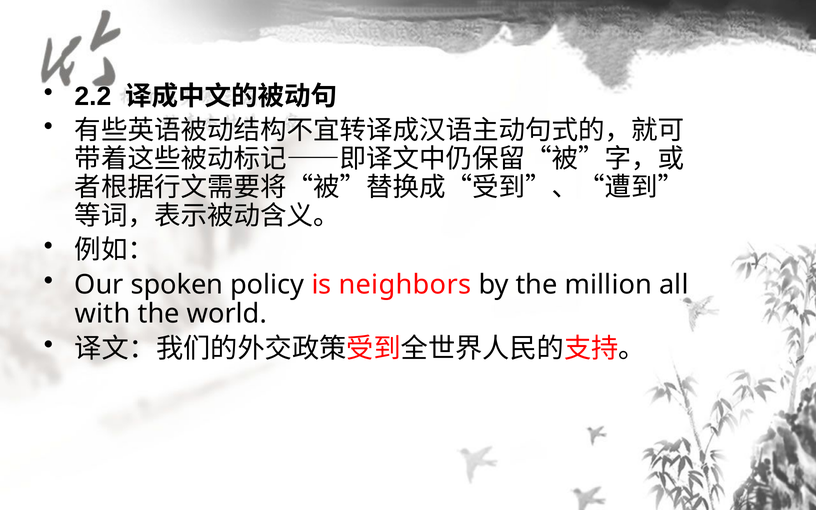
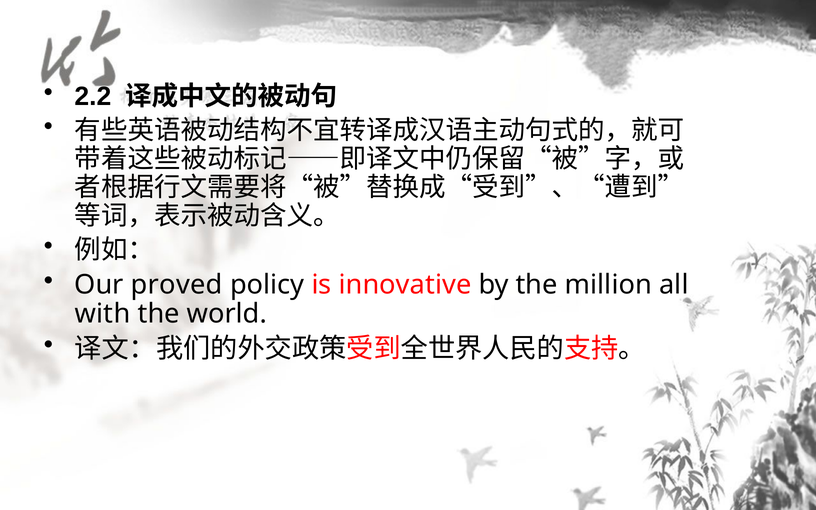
spoken: spoken -> proved
neighbors: neighbors -> innovative
